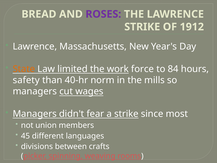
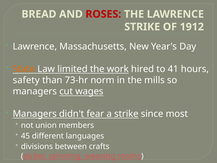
ROSES colour: purple -> red
force: force -> hired
84: 84 -> 41
40-hr: 40-hr -> 73-hr
